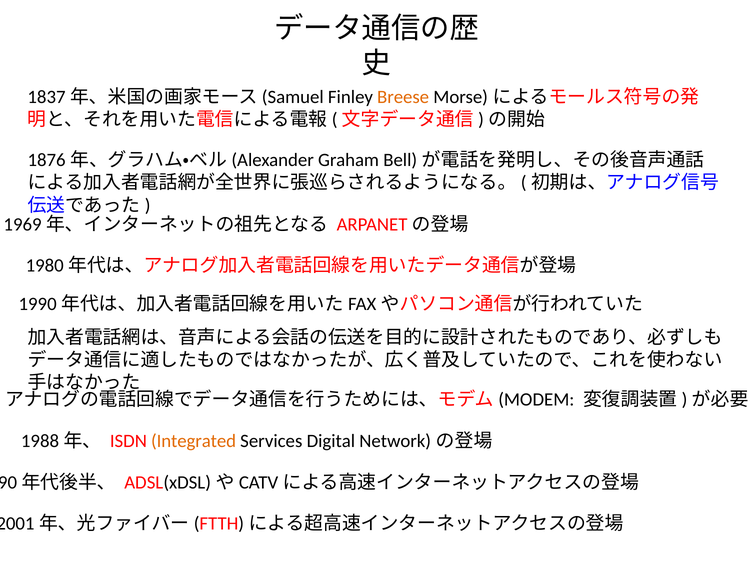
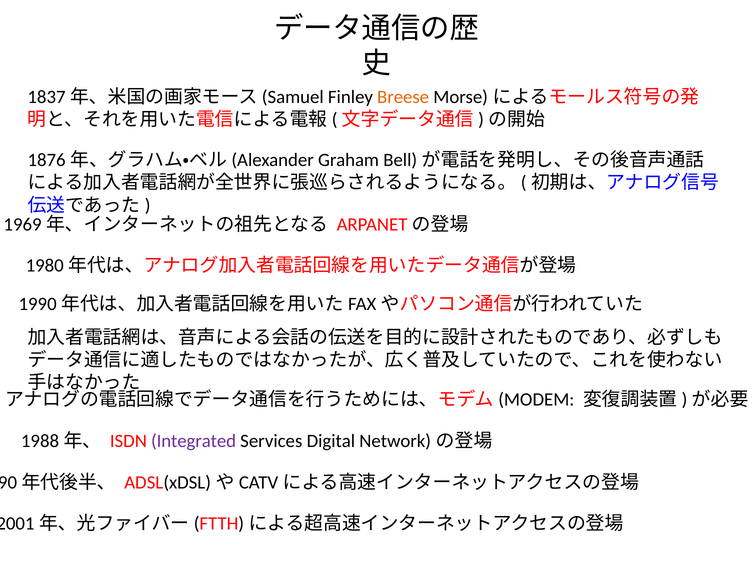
Integrated colour: orange -> purple
